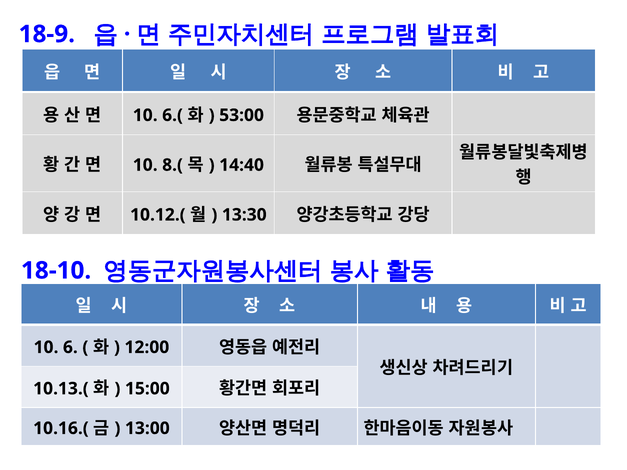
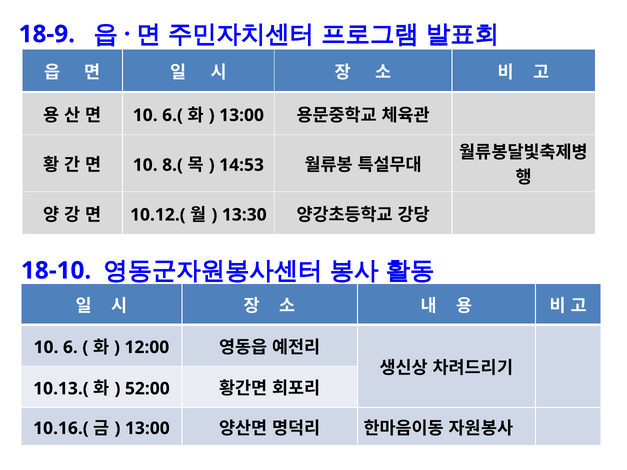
53:00 at (242, 115): 53:00 -> 13:00
14:40: 14:40 -> 14:53
15:00: 15:00 -> 52:00
